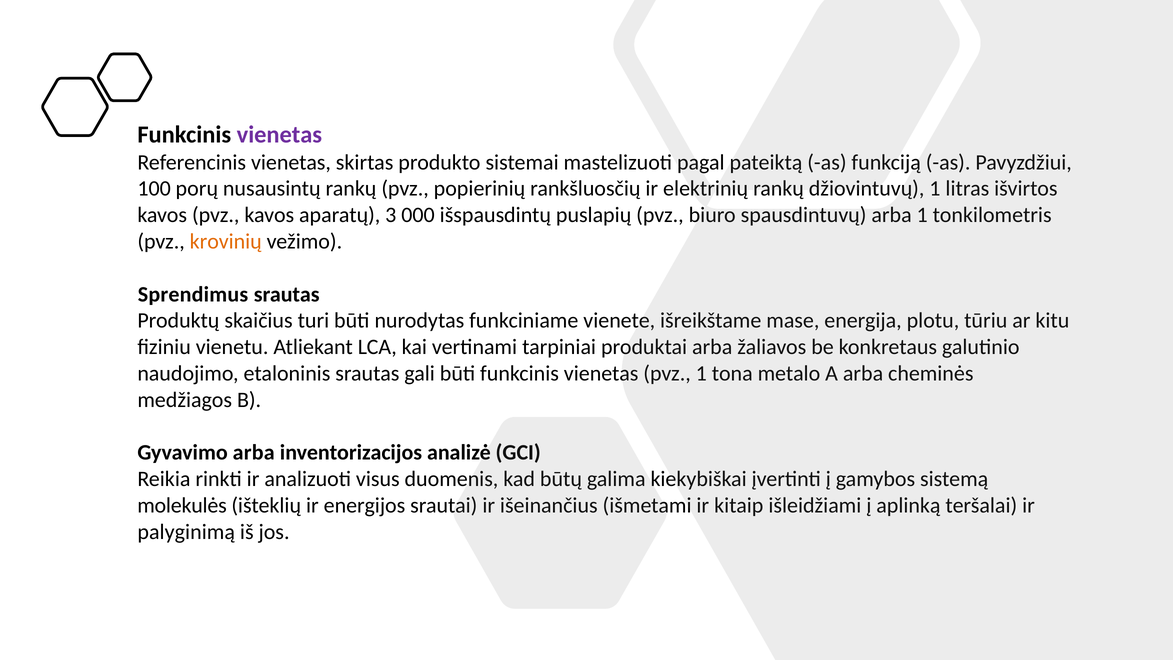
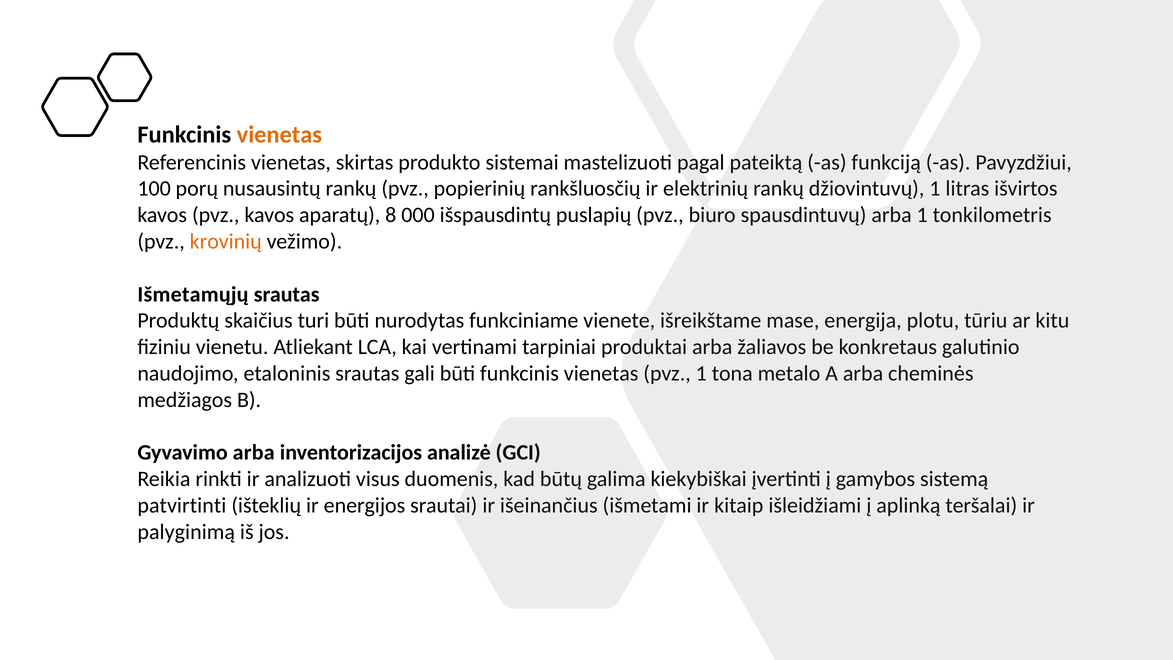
vienetas at (279, 135) colour: purple -> orange
3: 3 -> 8
Sprendimus: Sprendimus -> Išmetamųjų
molekulės: molekulės -> patvirtinti
